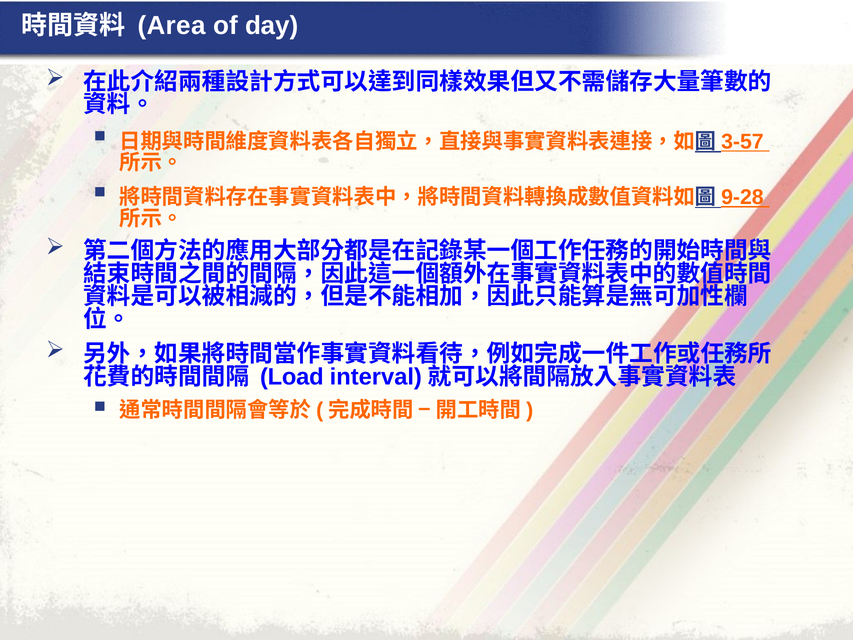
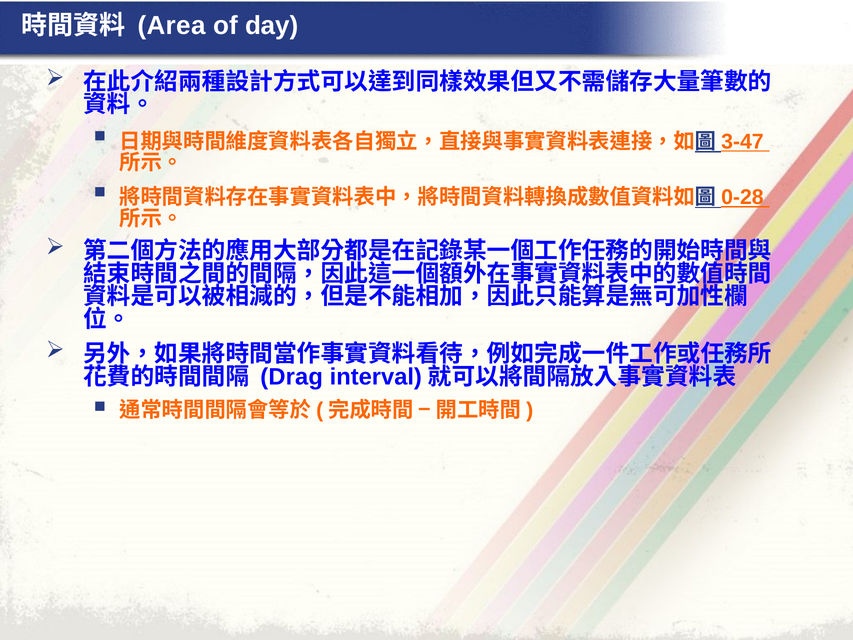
3-57: 3-57 -> 3-47
9-28: 9-28 -> 0-28
Load: Load -> Drag
